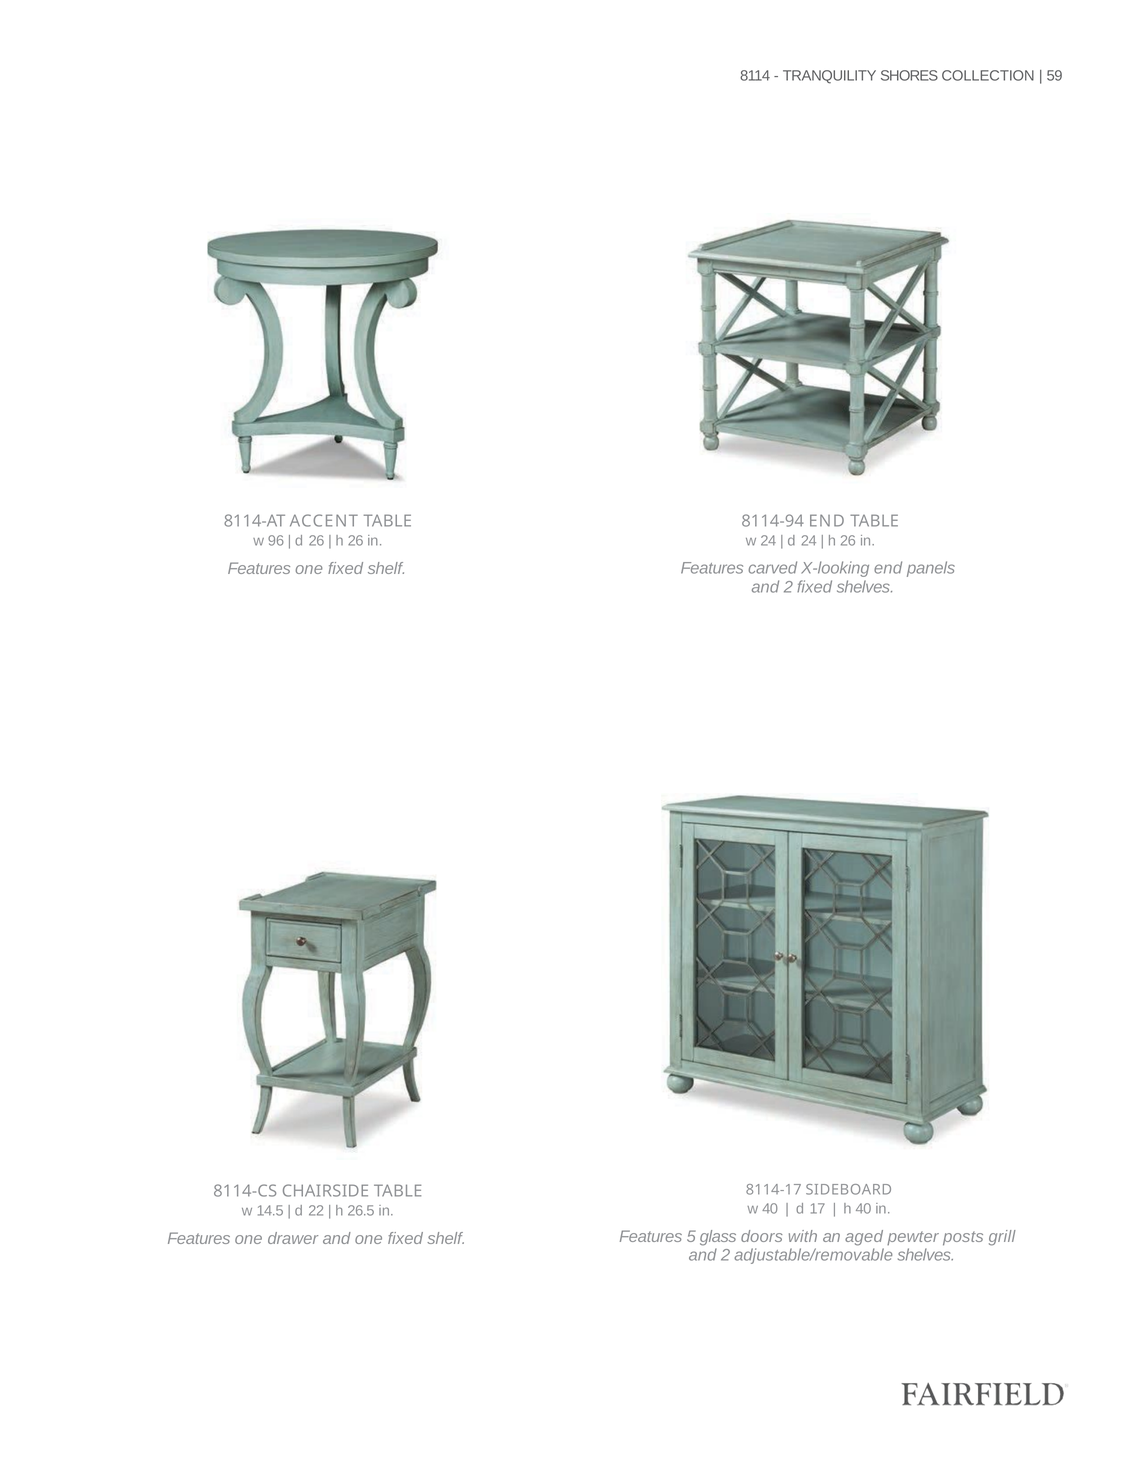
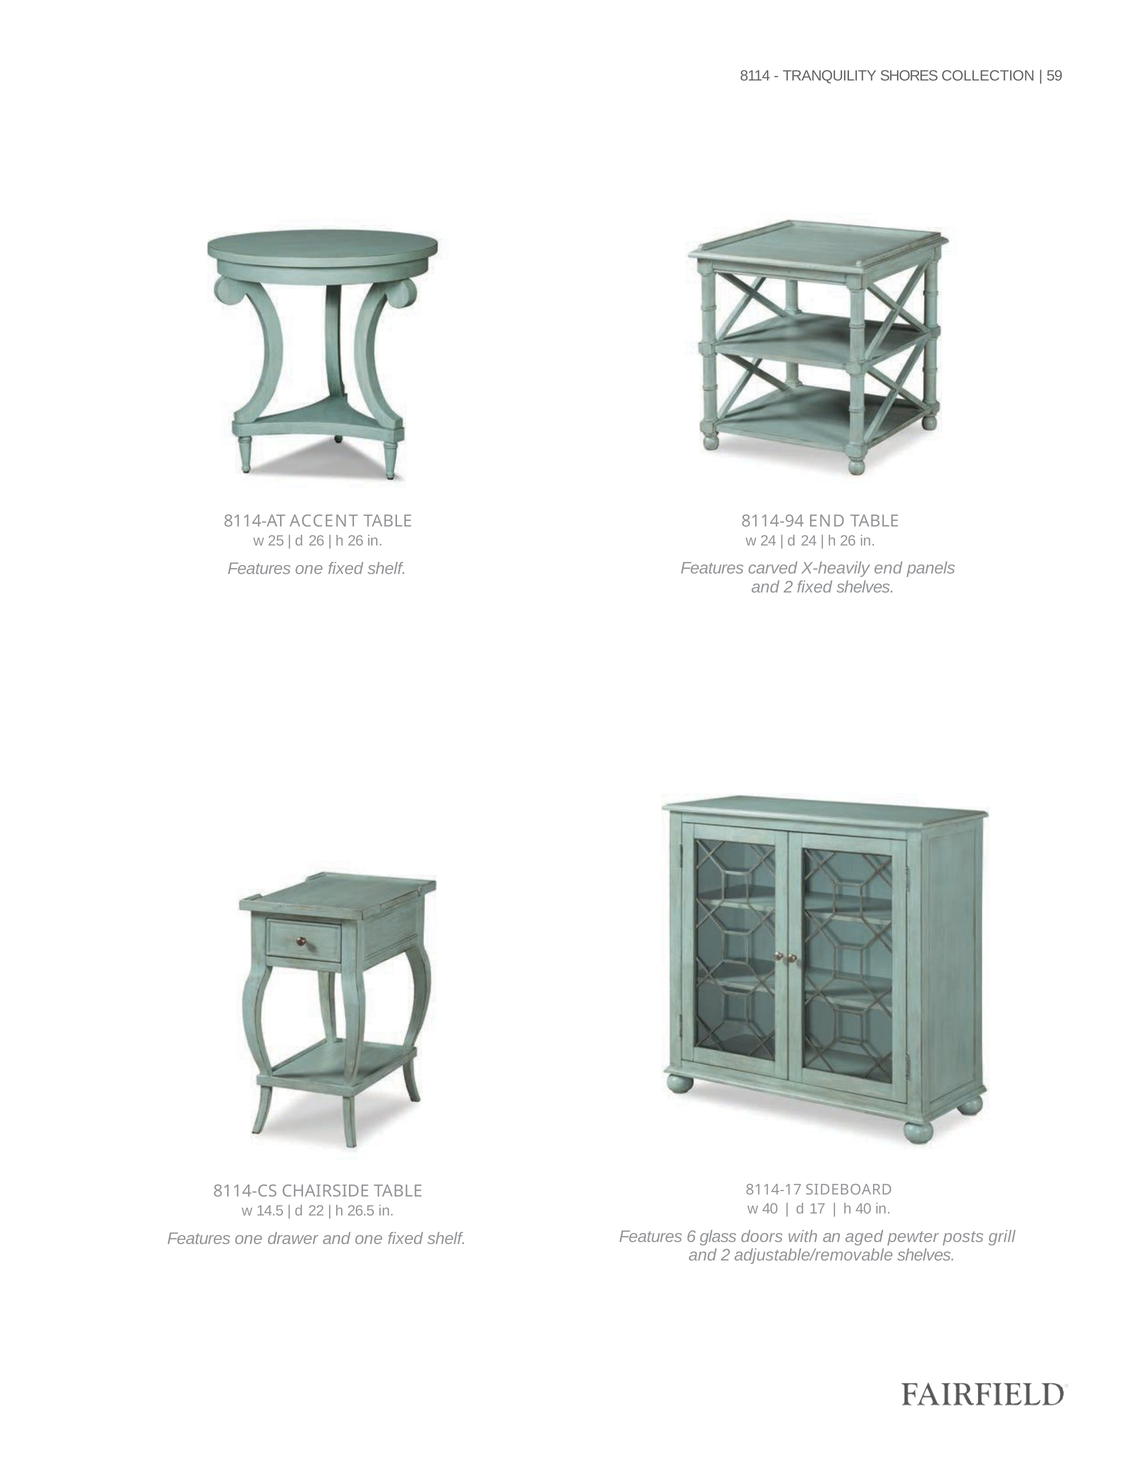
96: 96 -> 25
X-looking: X-looking -> X-heavily
5: 5 -> 6
